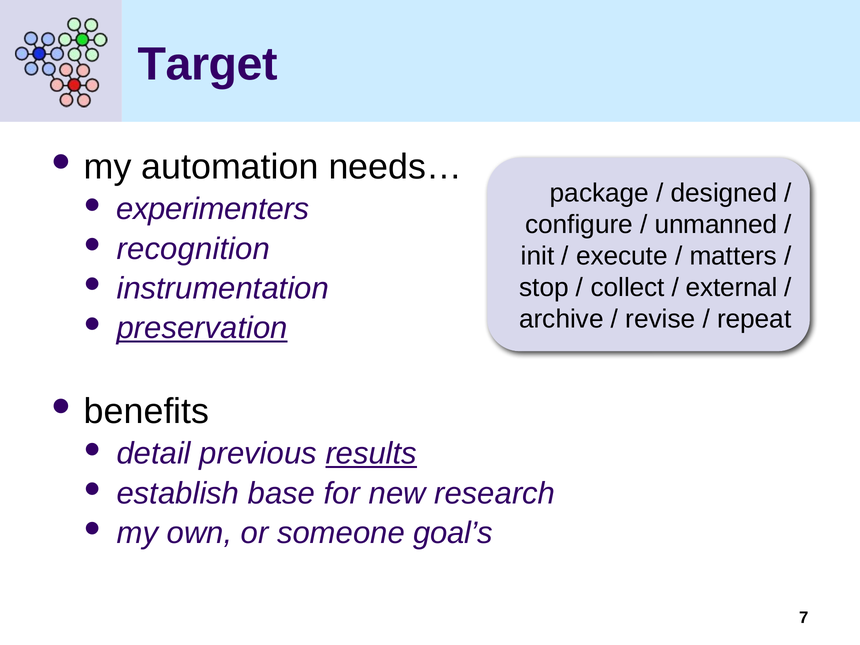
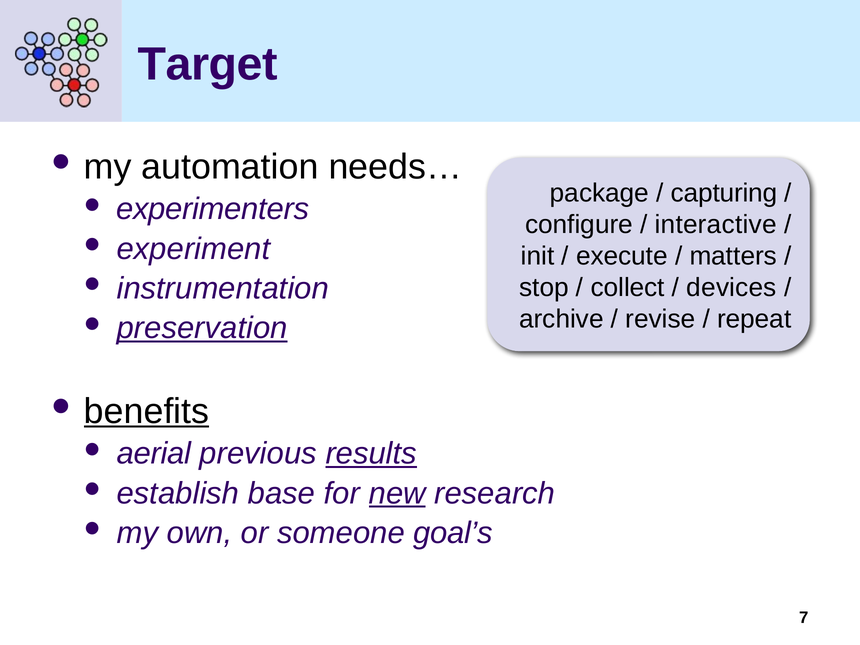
designed: designed -> capturing
unmanned: unmanned -> interactive
recognition: recognition -> experiment
external: external -> devices
benefits underline: none -> present
detail: detail -> aerial
new underline: none -> present
